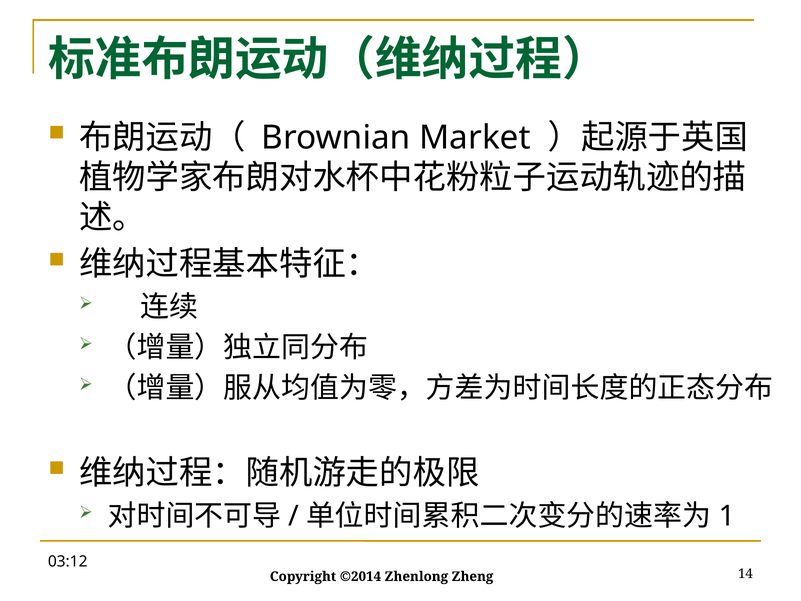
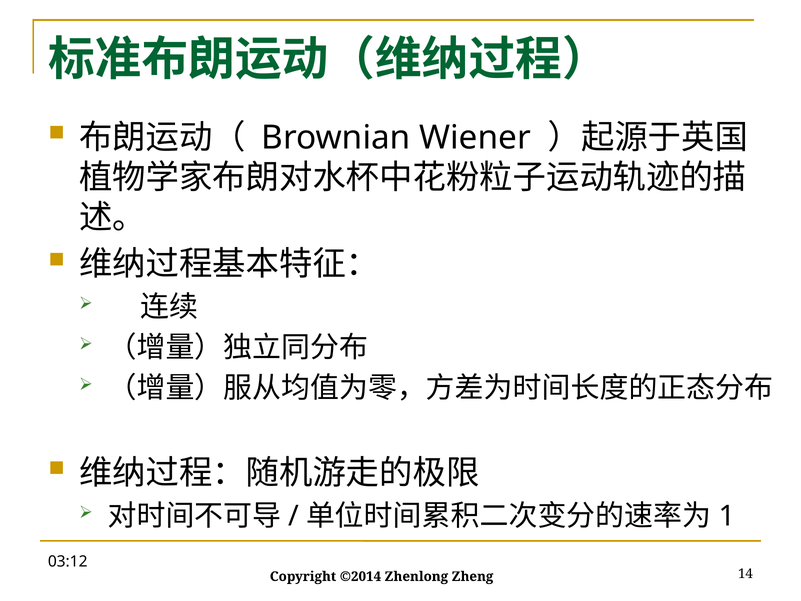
Market: Market -> Wiener
